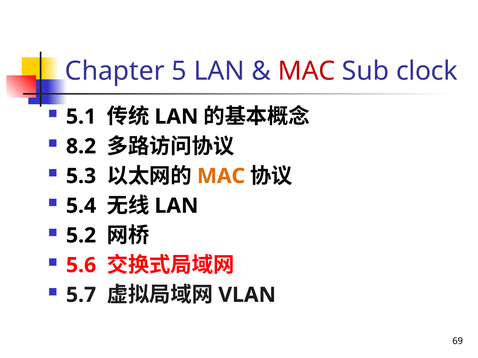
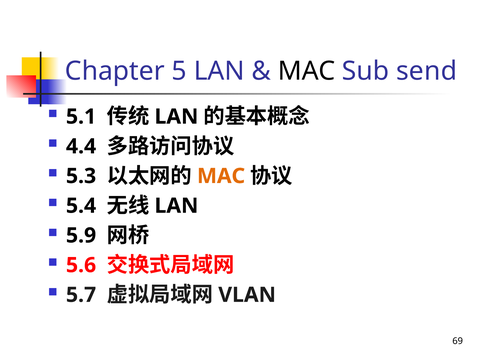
MAC at (307, 71) colour: red -> black
clock: clock -> send
8.2: 8.2 -> 4.4
5.2: 5.2 -> 5.9
